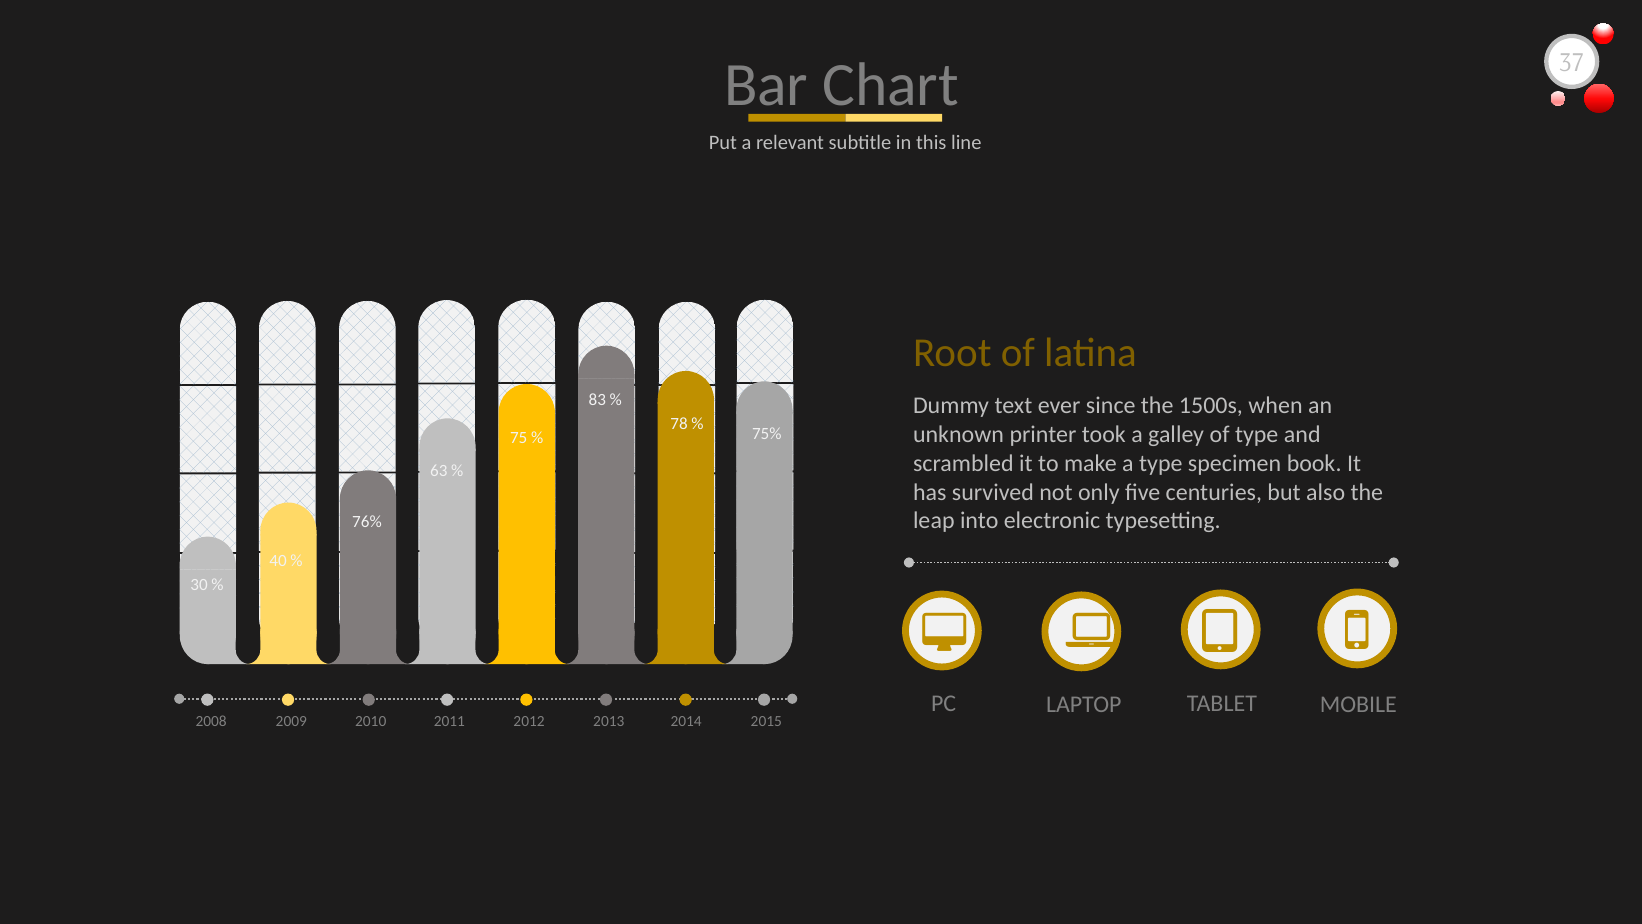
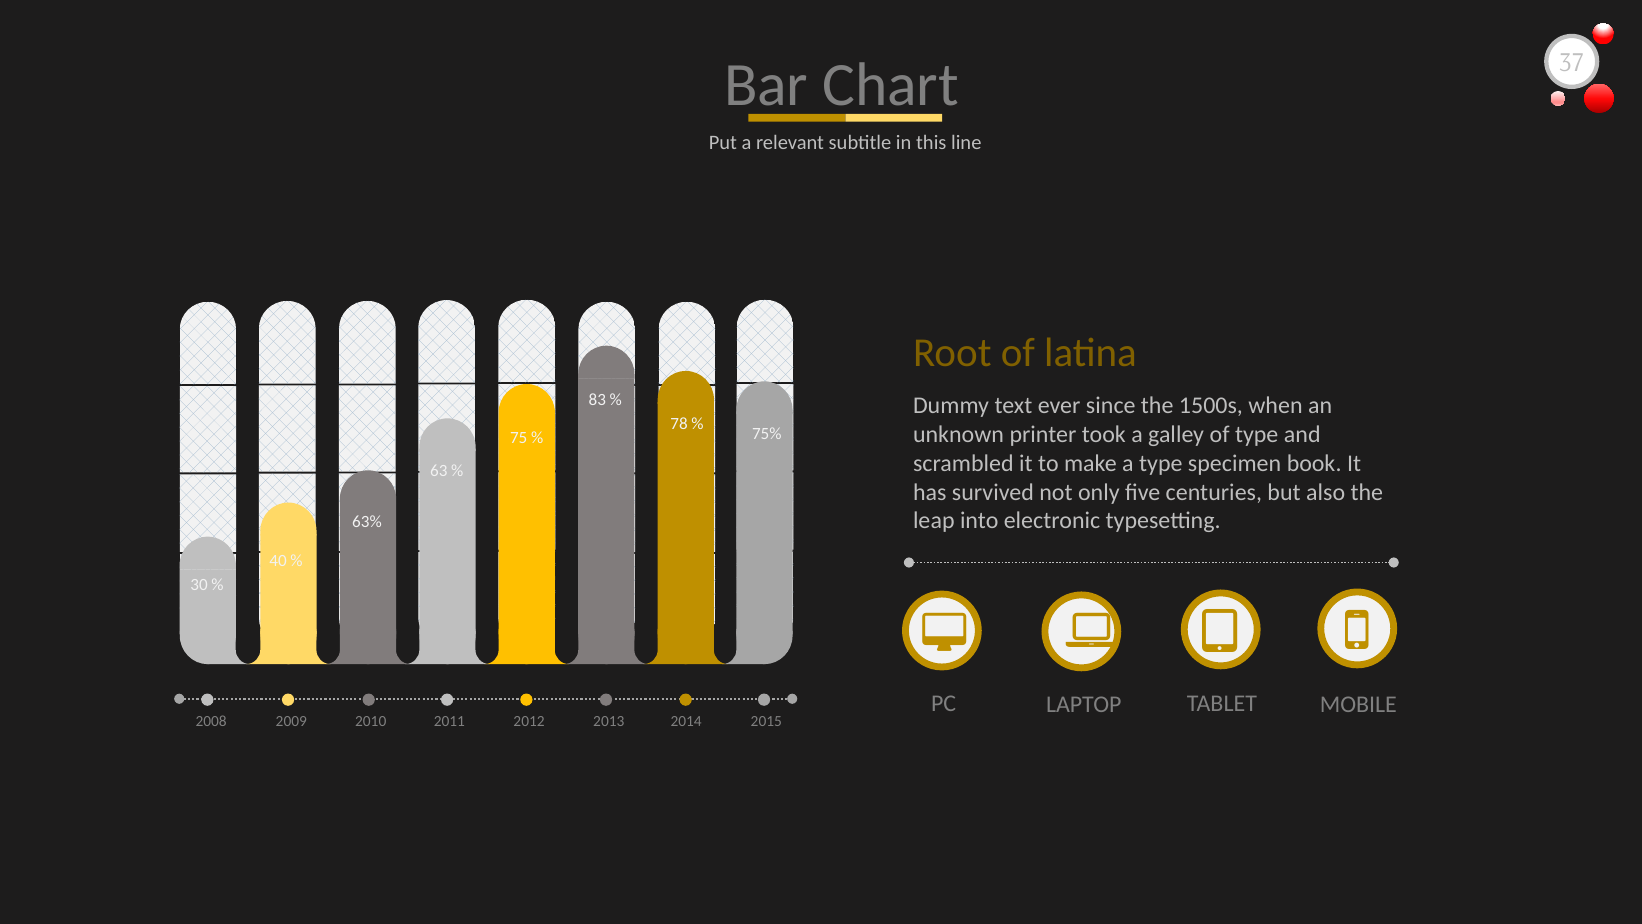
76%: 76% -> 63%
